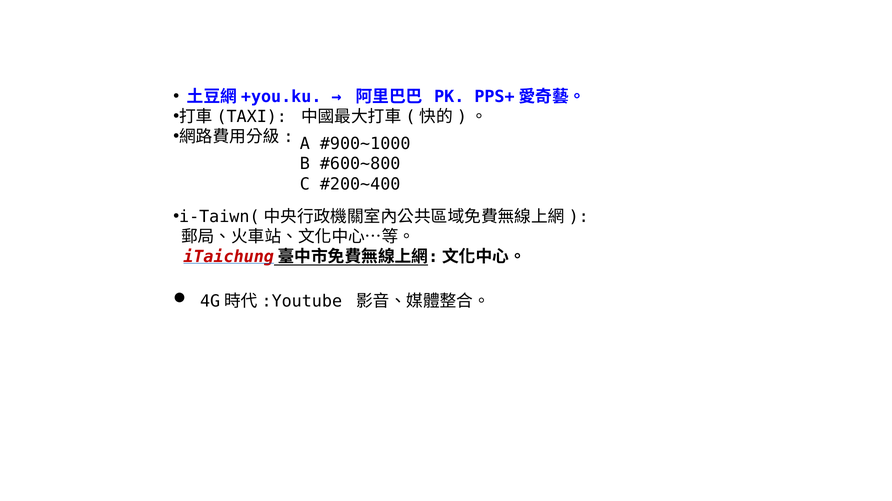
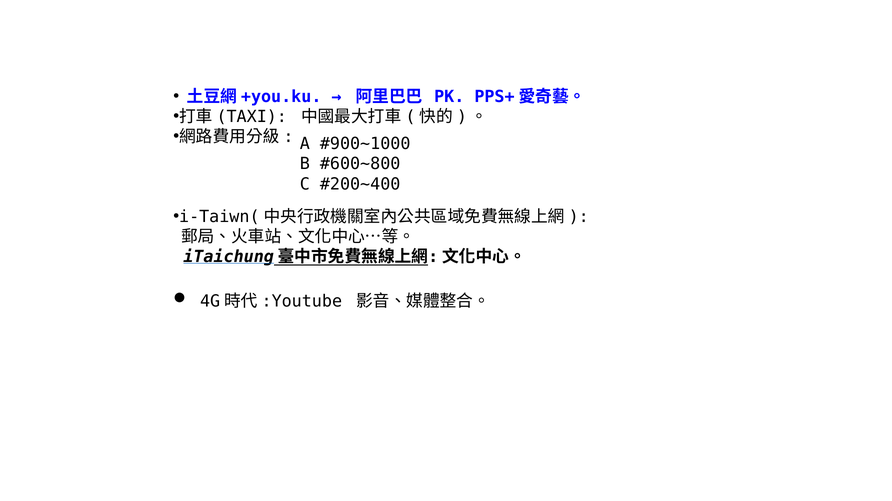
iTaichung colour: red -> black
